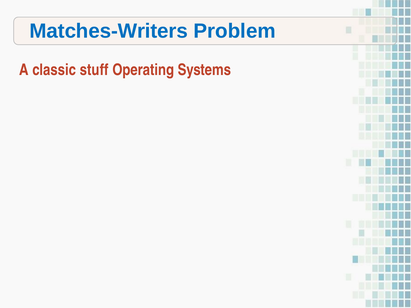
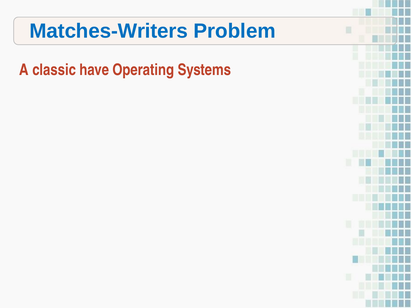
stuff: stuff -> have
